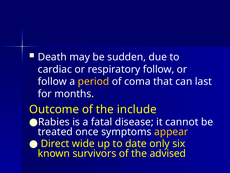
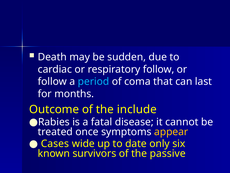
period colour: yellow -> light blue
Direct: Direct -> Cases
advised: advised -> passive
